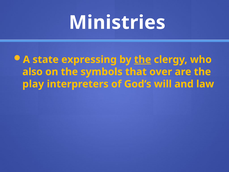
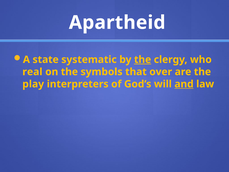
Ministries: Ministries -> Apartheid
expressing: expressing -> systematic
also: also -> real
and underline: none -> present
